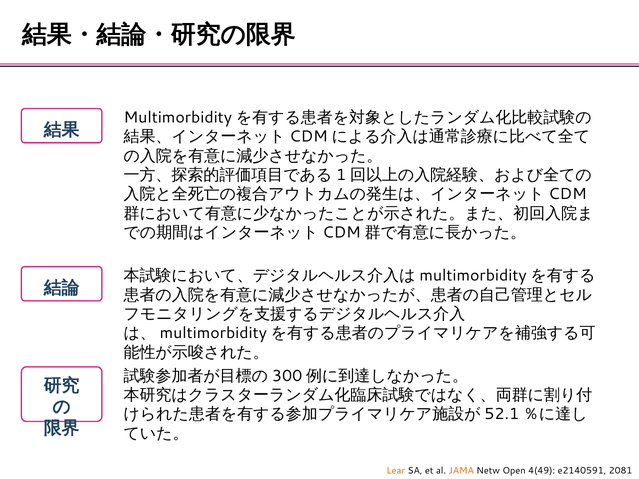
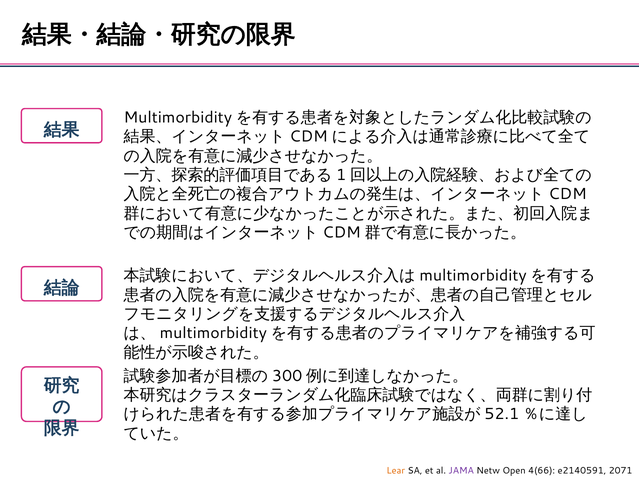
JAMA colour: orange -> purple
4(49: 4(49 -> 4(66
2081: 2081 -> 2071
